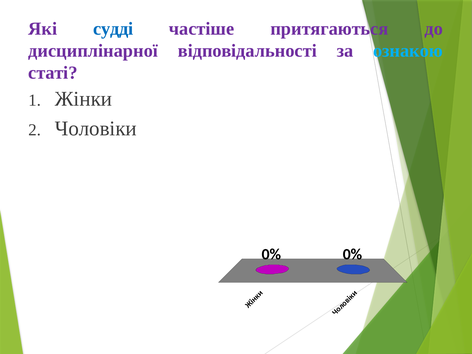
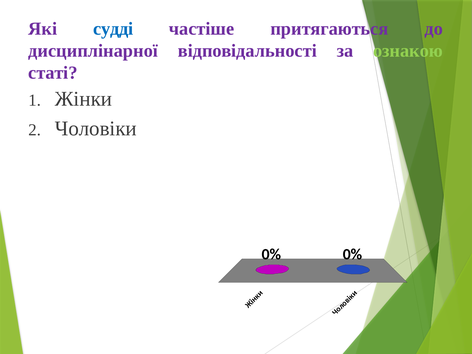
ознакою colour: light blue -> light green
